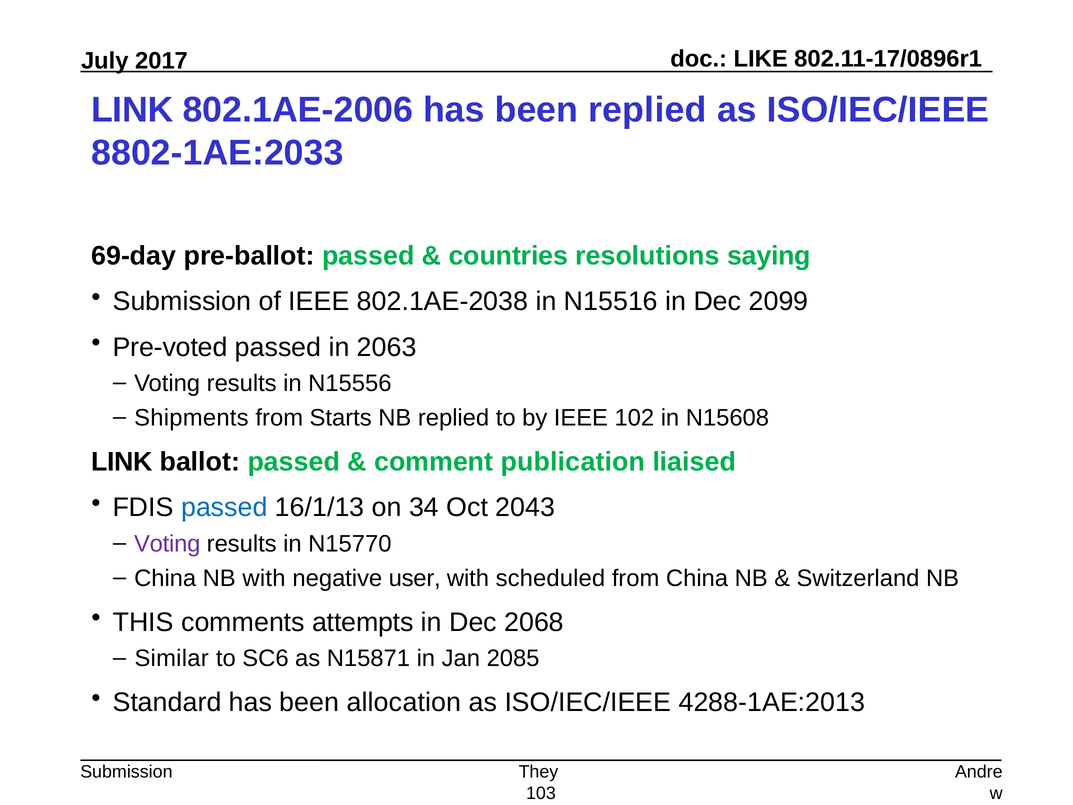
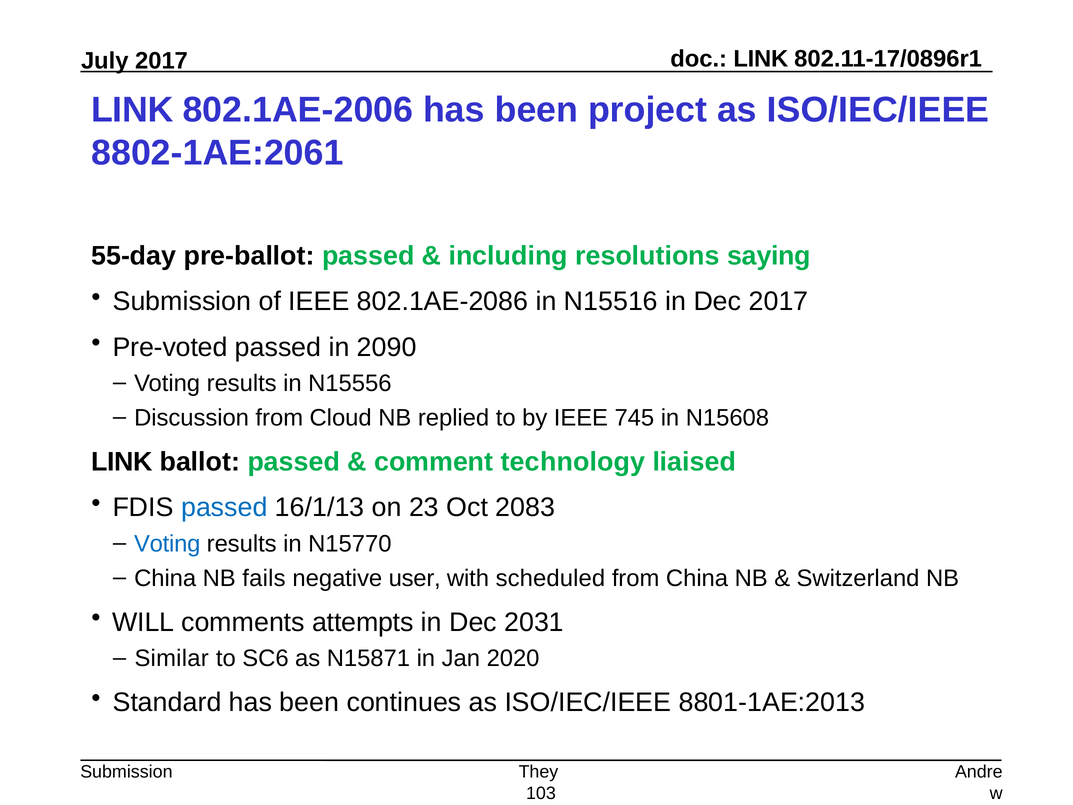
LIKE at (761, 59): LIKE -> LINK
been replied: replied -> project
8802-1AE:2033: 8802-1AE:2033 -> 8802-1AE:2061
69-day: 69-day -> 55-day
countries: countries -> including
802.1AE-2038: 802.1AE-2038 -> 802.1AE-2086
Dec 2099: 2099 -> 2017
2063: 2063 -> 2090
Shipments: Shipments -> Discussion
Starts: Starts -> Cloud
102: 102 -> 745
publication: publication -> technology
34: 34 -> 23
2043: 2043 -> 2083
Voting at (167, 544) colour: purple -> blue
NB with: with -> fails
THIS: THIS -> WILL
2068: 2068 -> 2031
2085: 2085 -> 2020
allocation: allocation -> continues
4288-1AE:2013: 4288-1AE:2013 -> 8801-1AE:2013
